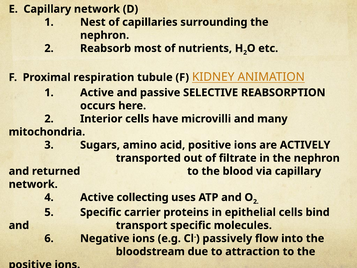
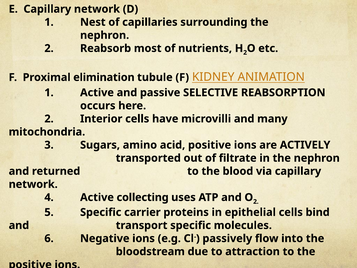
respiration: respiration -> elimination
